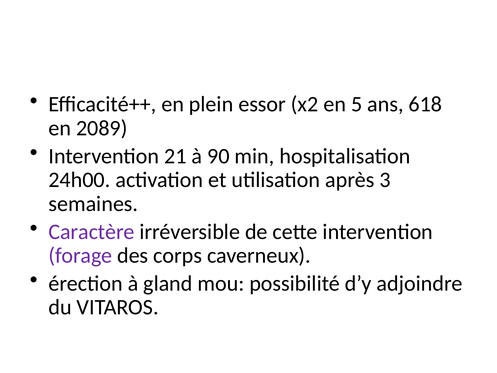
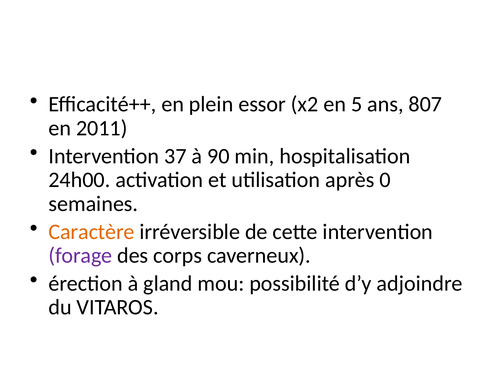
618: 618 -> 807
2089: 2089 -> 2011
21: 21 -> 37
3: 3 -> 0
Caractère colour: purple -> orange
